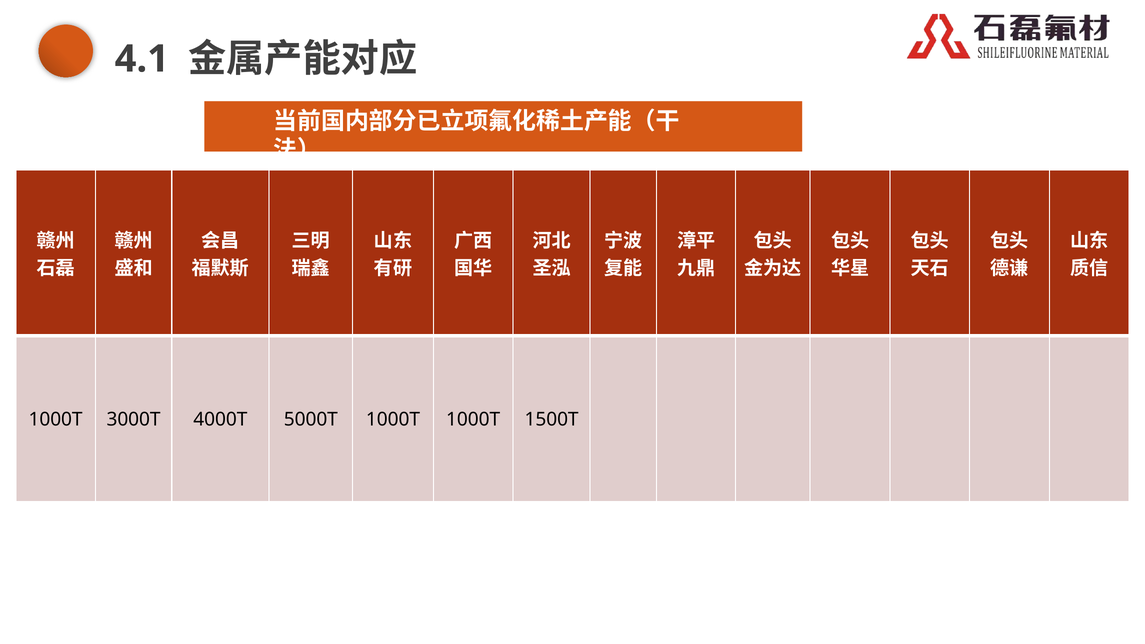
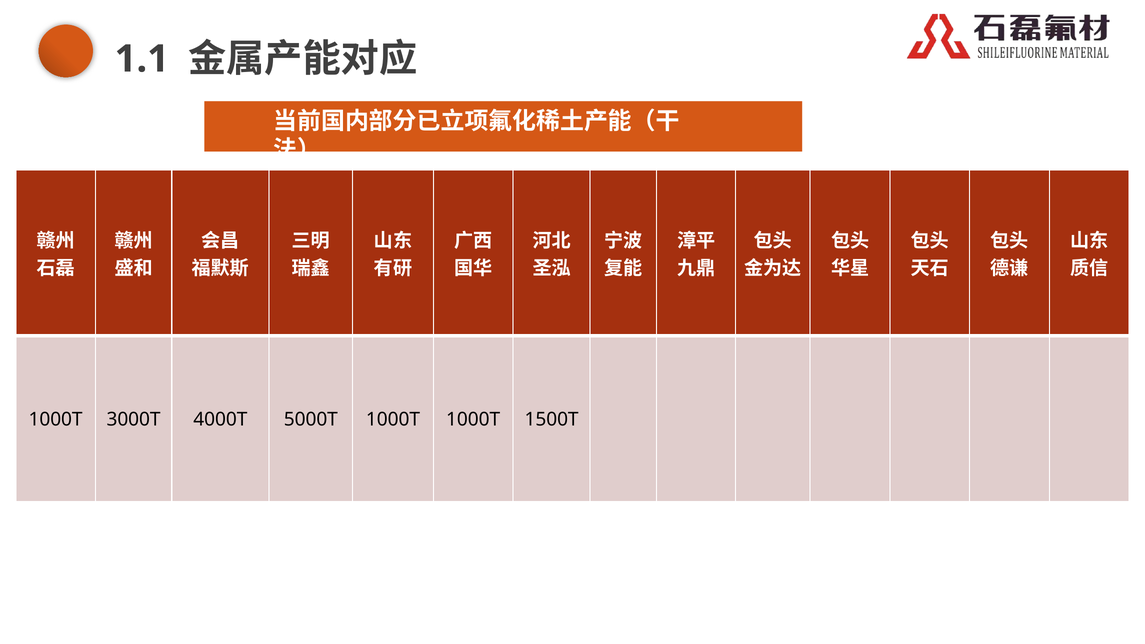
4.1: 4.1 -> 1.1
